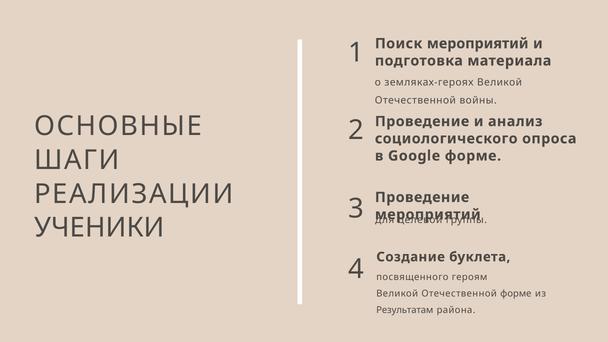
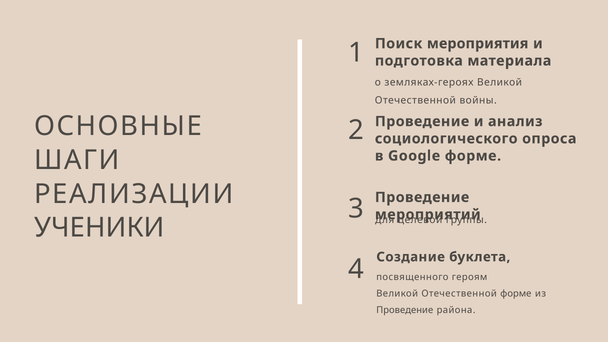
Поиск мероприятий: мероприятий -> мероприятия
Результатам at (405, 310): Результатам -> Проведение
